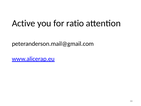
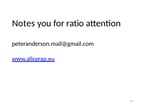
Active: Active -> Notes
